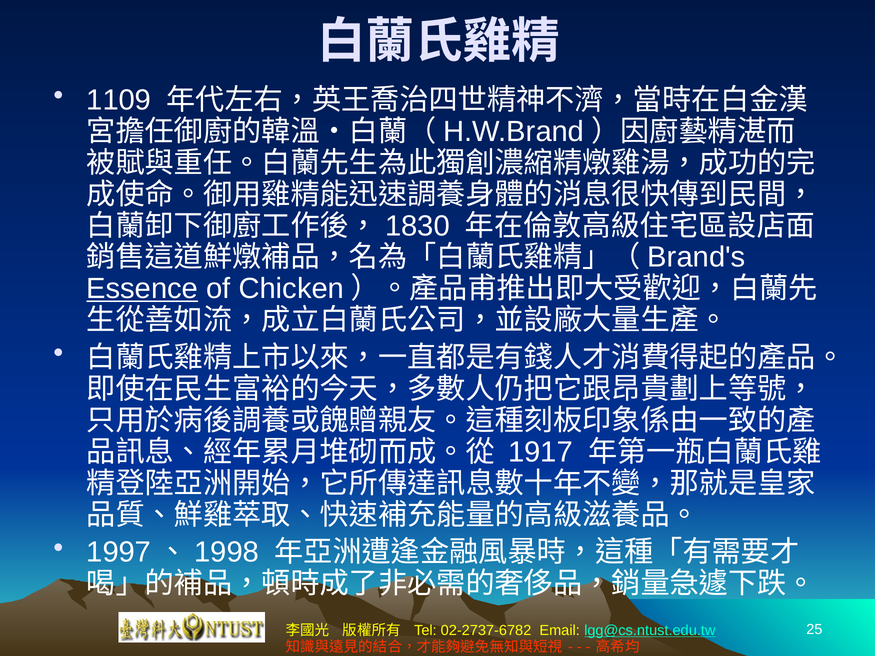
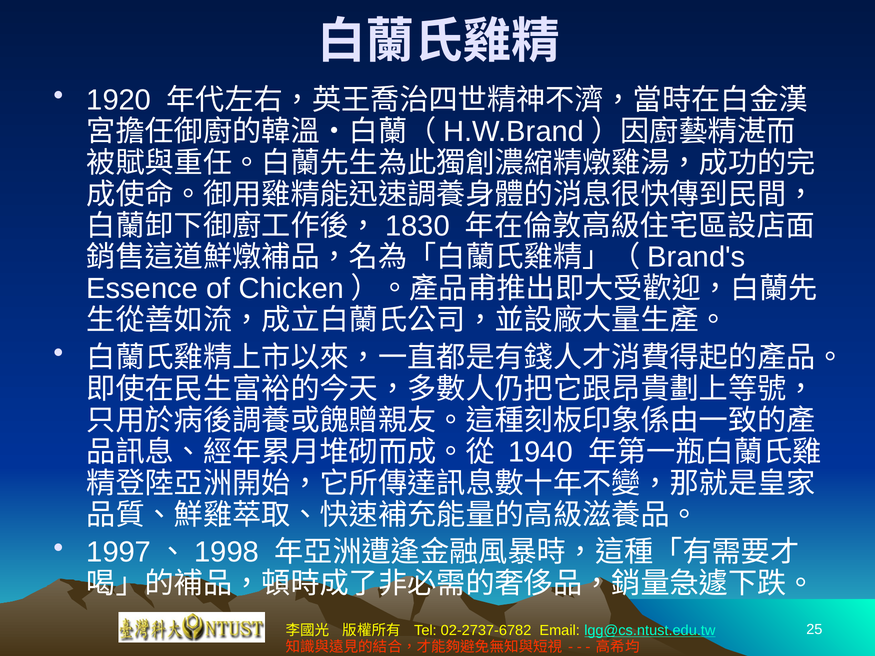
1109: 1109 -> 1920
Essence underline: present -> none
1917: 1917 -> 1940
